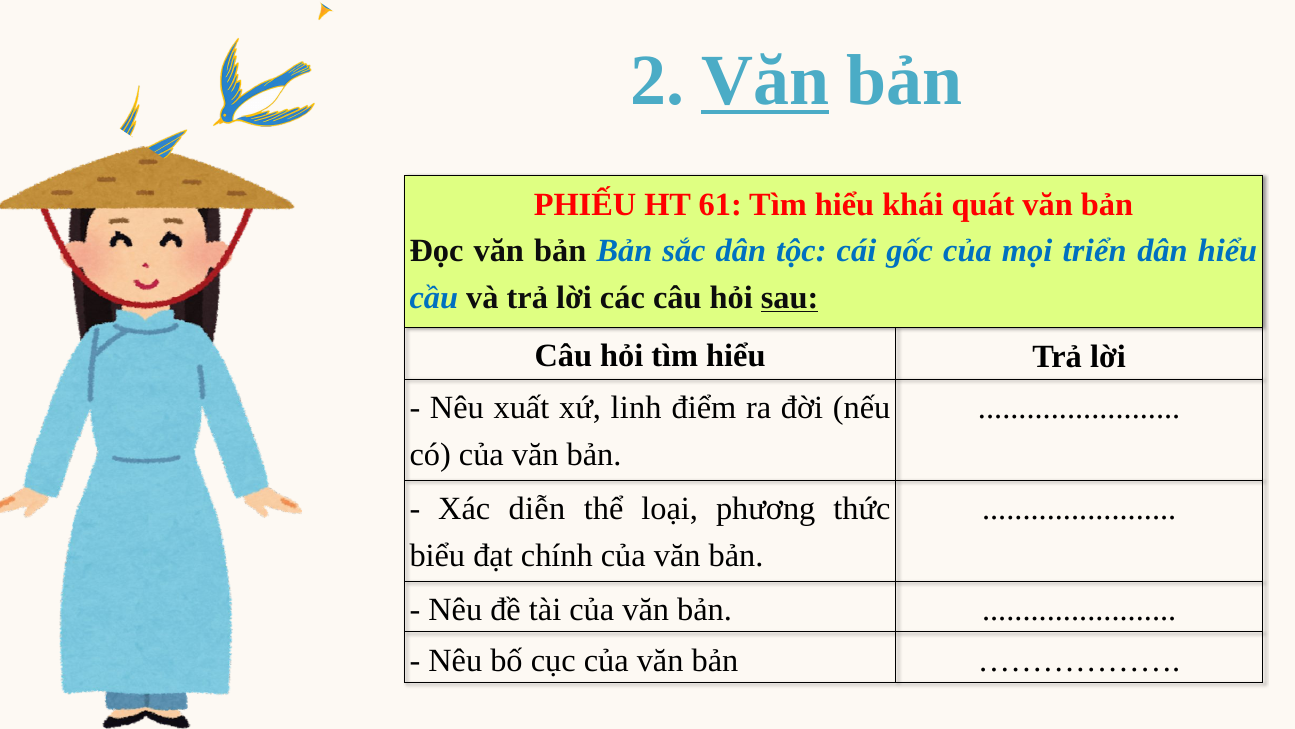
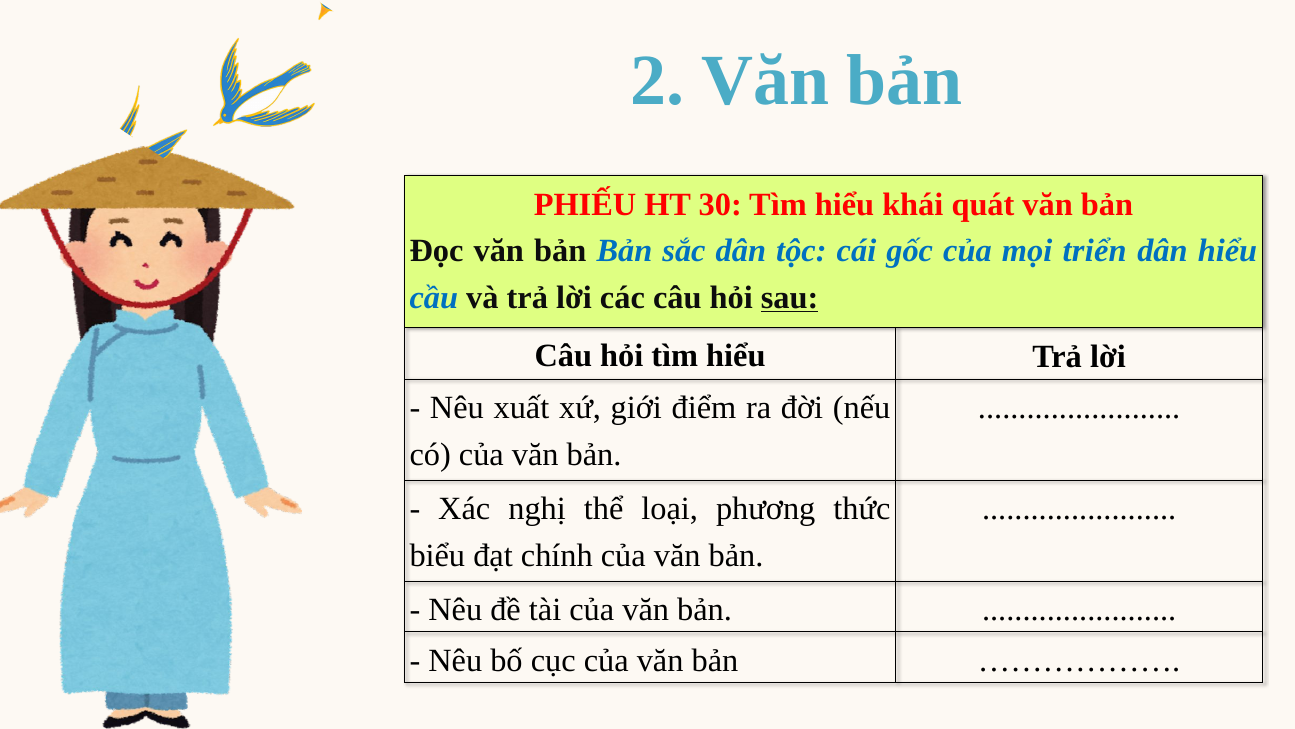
Văn at (765, 81) underline: present -> none
61: 61 -> 30
linh: linh -> giới
diễn: diễn -> nghị
